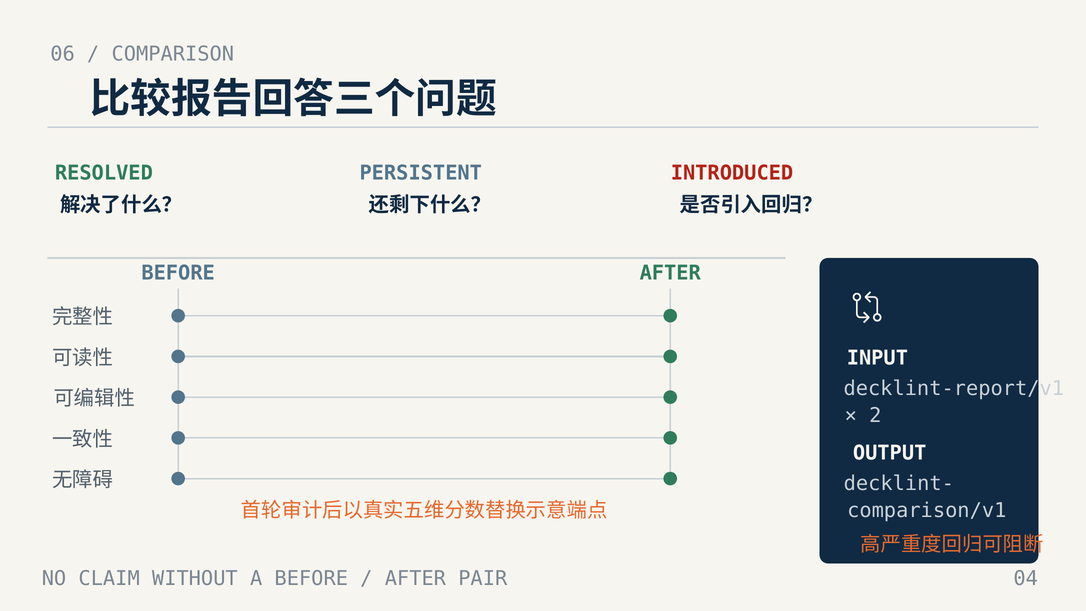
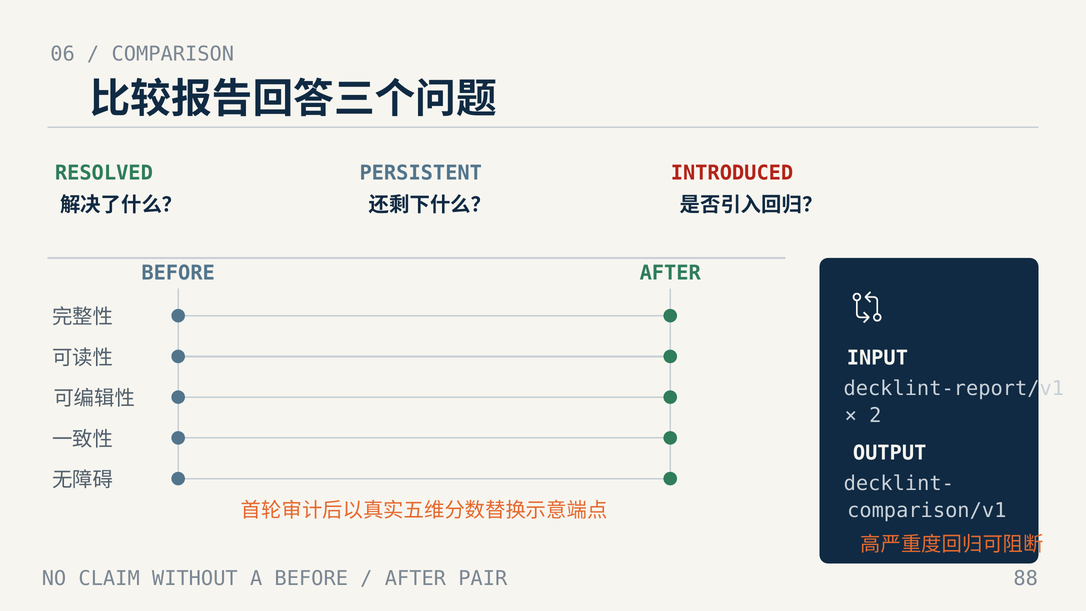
04: 04 -> 88
